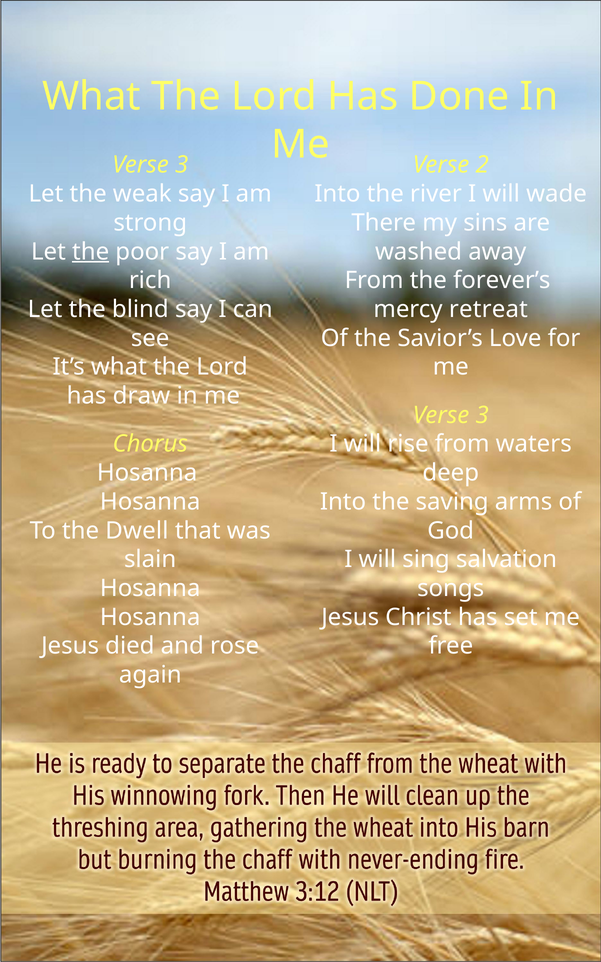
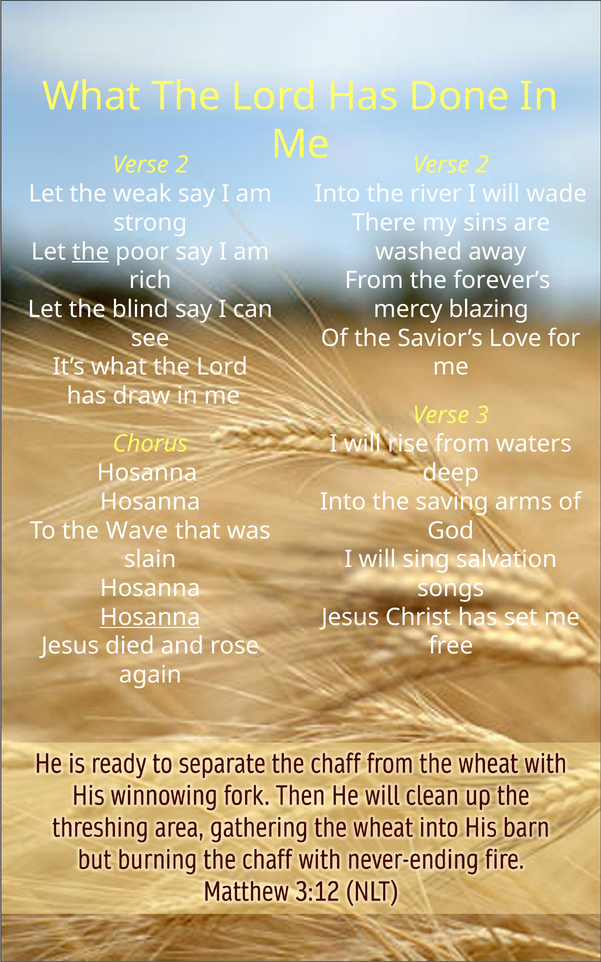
3 at (182, 165): 3 -> 2
retreat: retreat -> blazing
Dwell: Dwell -> Wave
Hosanna at (150, 617) underline: none -> present
